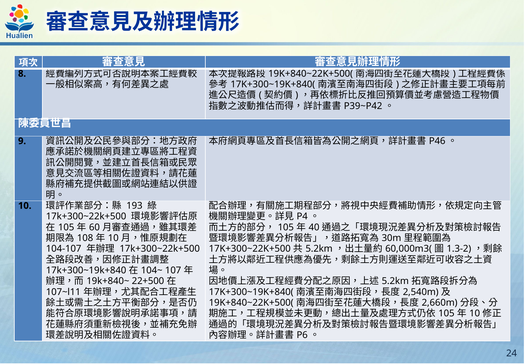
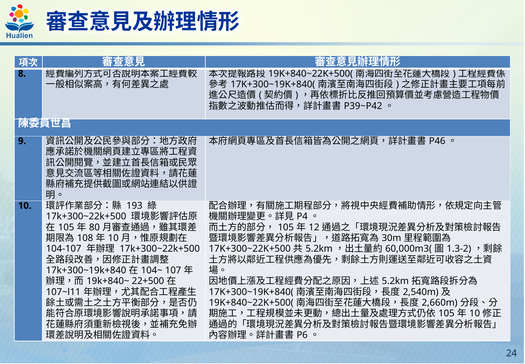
60: 60 -> 80
40: 40 -> 12
